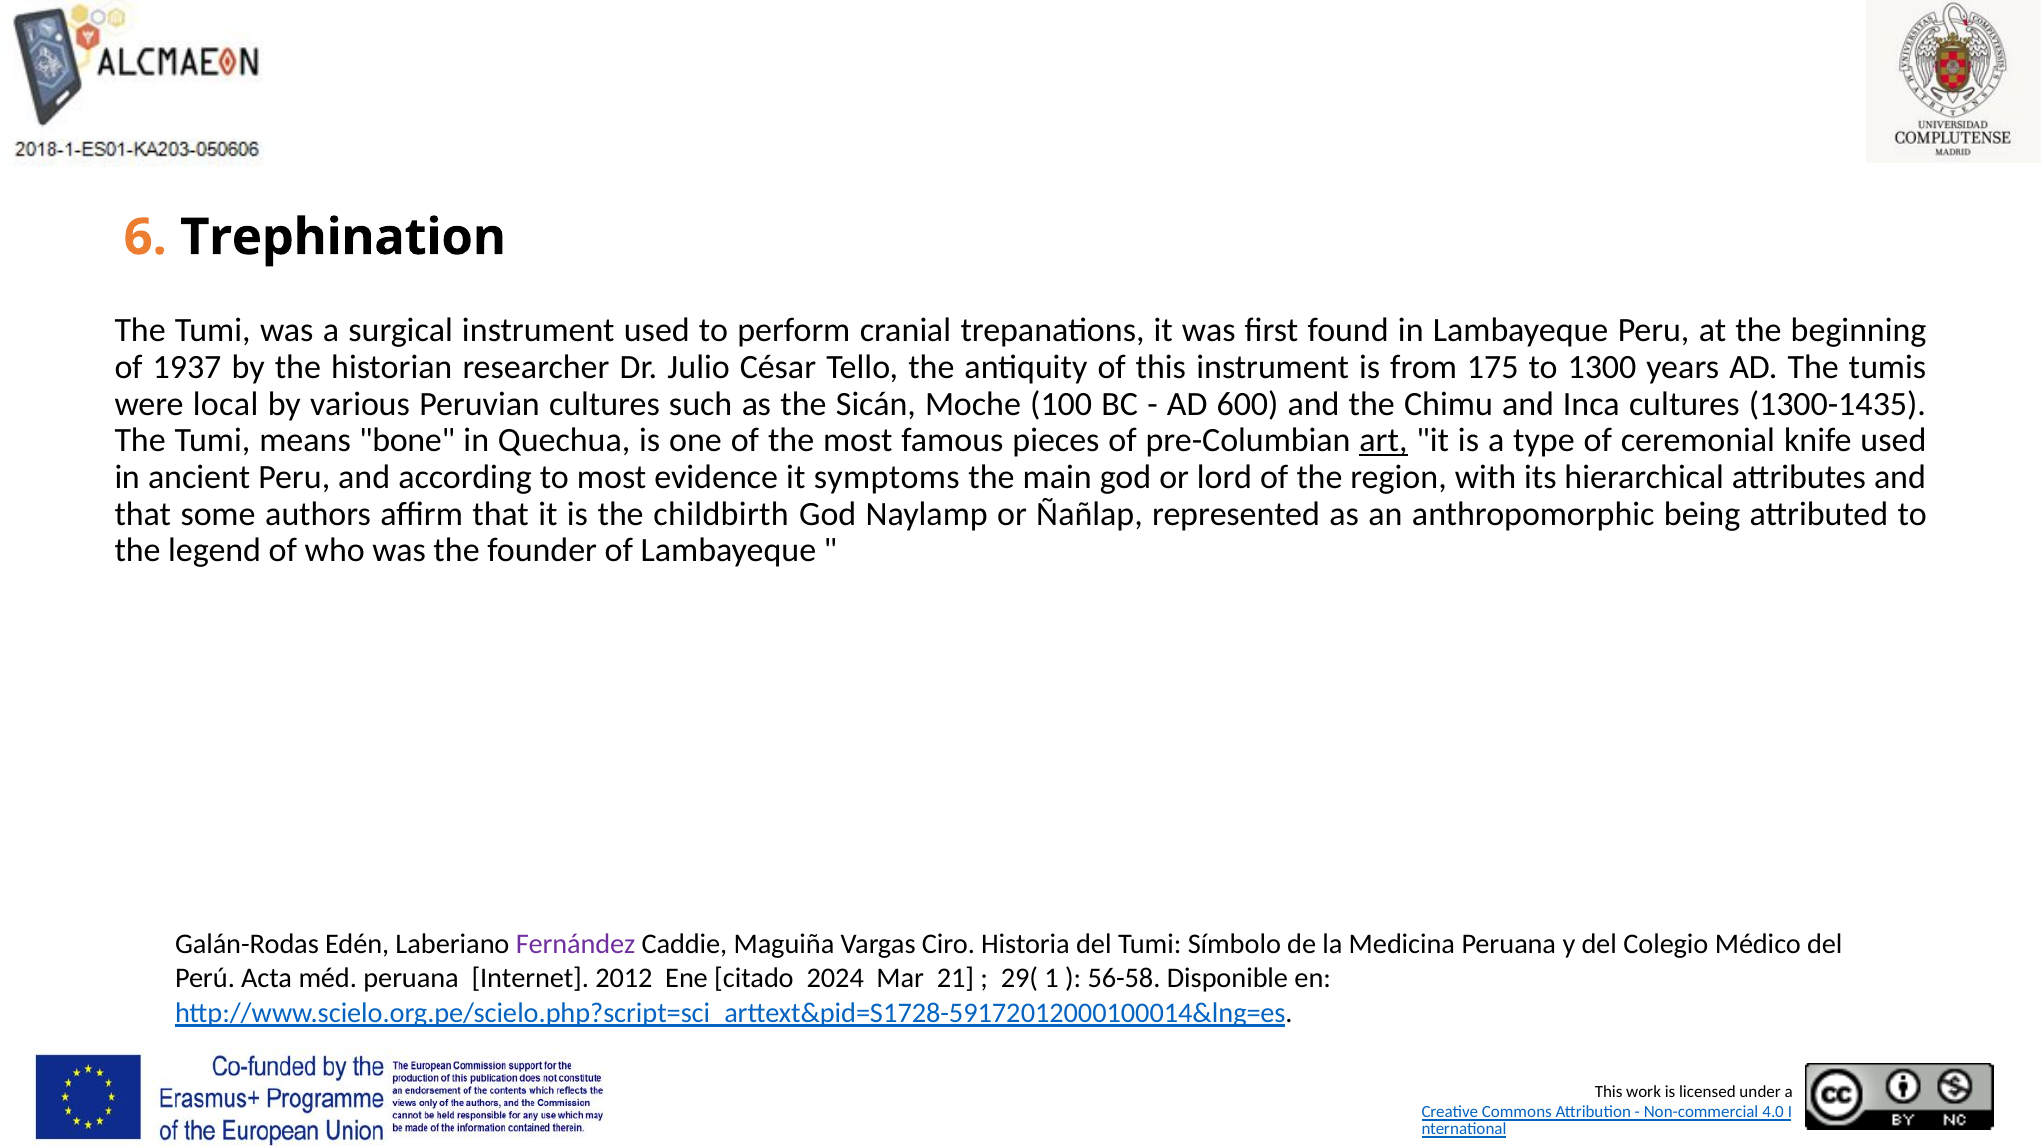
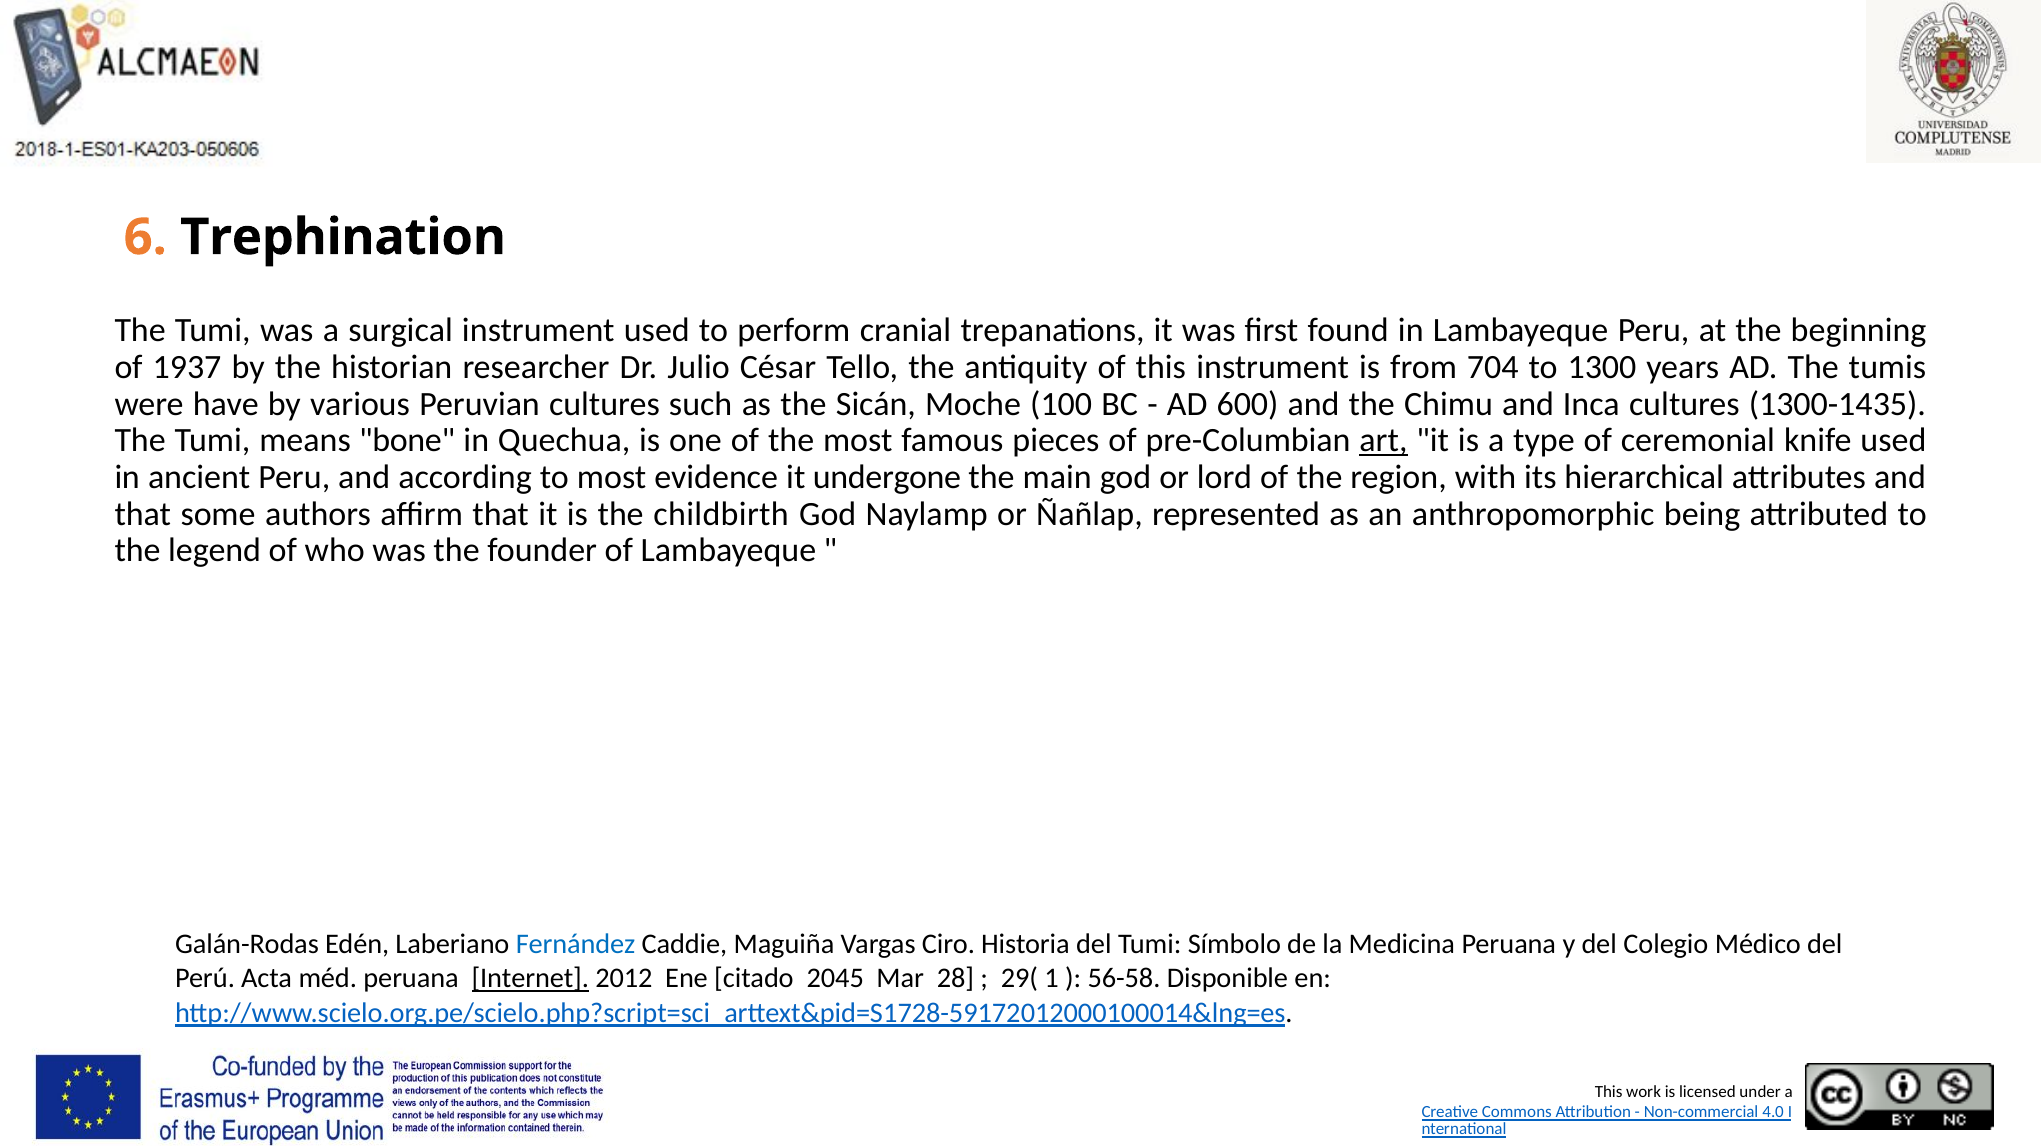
175: 175 -> 704
local: local -> have
symptoms: symptoms -> undergone
Fernández colour: purple -> blue
Internet underline: none -> present
2024: 2024 -> 2045
21: 21 -> 28
